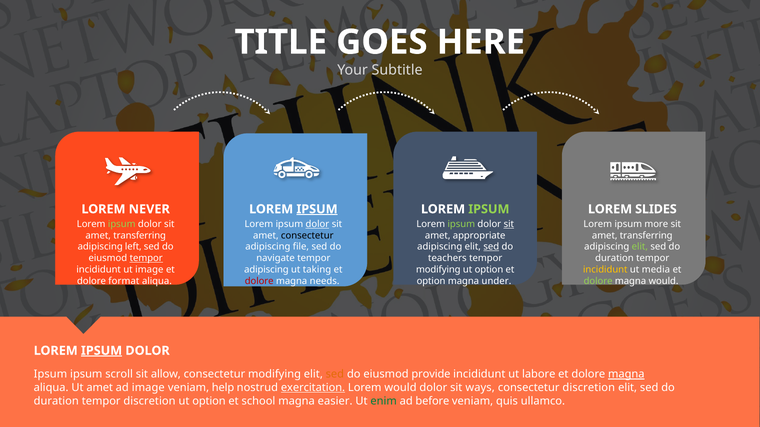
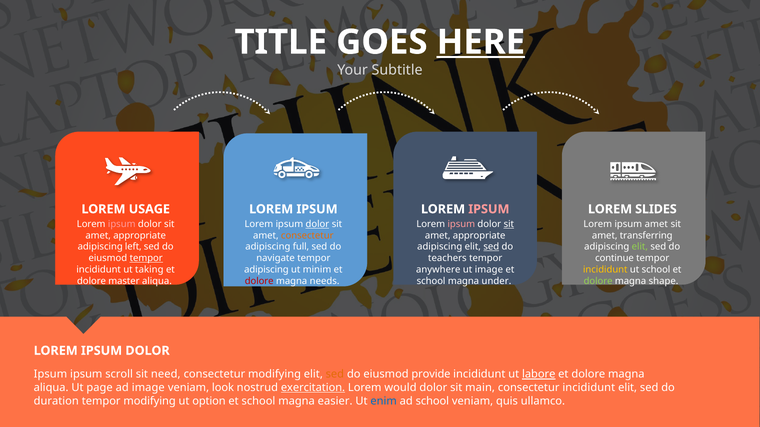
HERE underline: none -> present
NEVER: NEVER -> USAGE
IPSUM at (317, 209) underline: present -> none
IPSUM at (489, 209) colour: light green -> pink
ipsum at (122, 224) colour: light green -> pink
ipsum at (461, 224) colour: light green -> pink
ipsum more: more -> amet
transferring at (140, 236): transferring -> appropriate
consectetur at (307, 236) colour: black -> orange
file: file -> full
duration at (614, 259): duration -> continue
ut image: image -> taking
taking: taking -> minim
modifying at (438, 270): modifying -> anywhere
option at (489, 270): option -> image
ut media: media -> school
format: format -> master
option at (431, 281): option -> school
magna would: would -> shape
IPSUM at (102, 351) underline: present -> none
allow: allow -> need
labore underline: none -> present
magna at (626, 375) underline: present -> none
Ut amet: amet -> page
help: help -> look
ways: ways -> main
consectetur discretion: discretion -> incididunt
tempor discretion: discretion -> modifying
enim colour: green -> blue
ad before: before -> school
